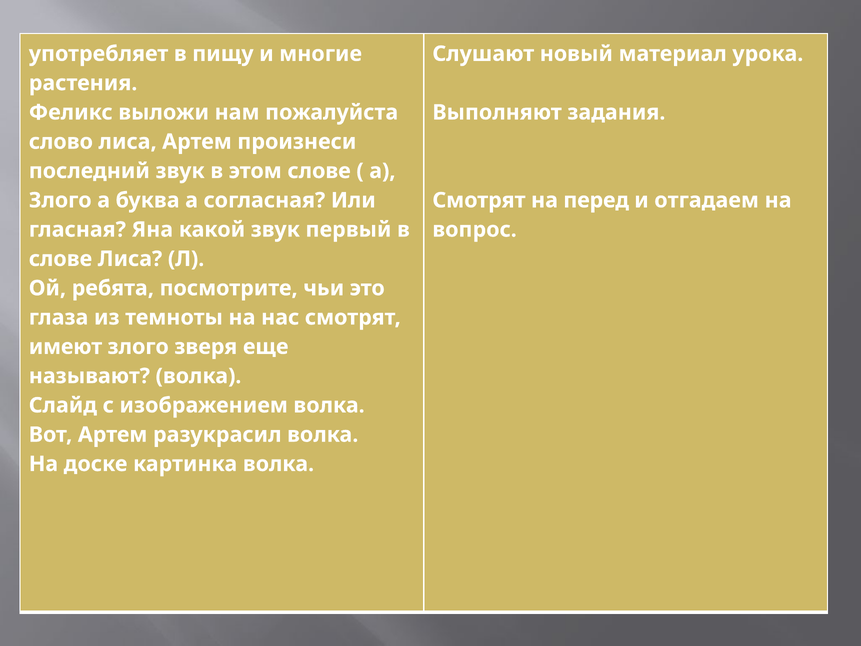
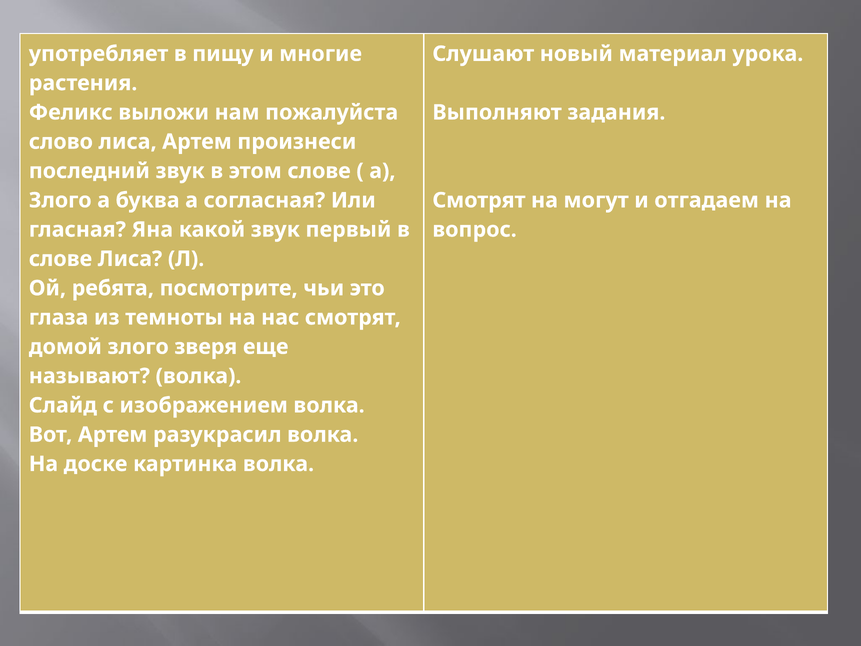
перед: перед -> могут
имеют: имеют -> домой
